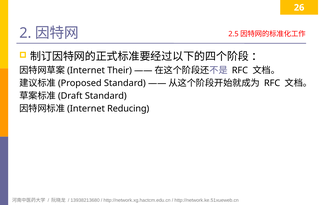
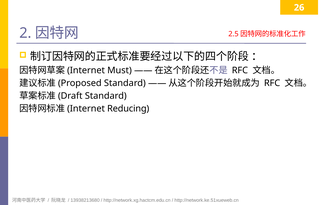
Their: Their -> Must
